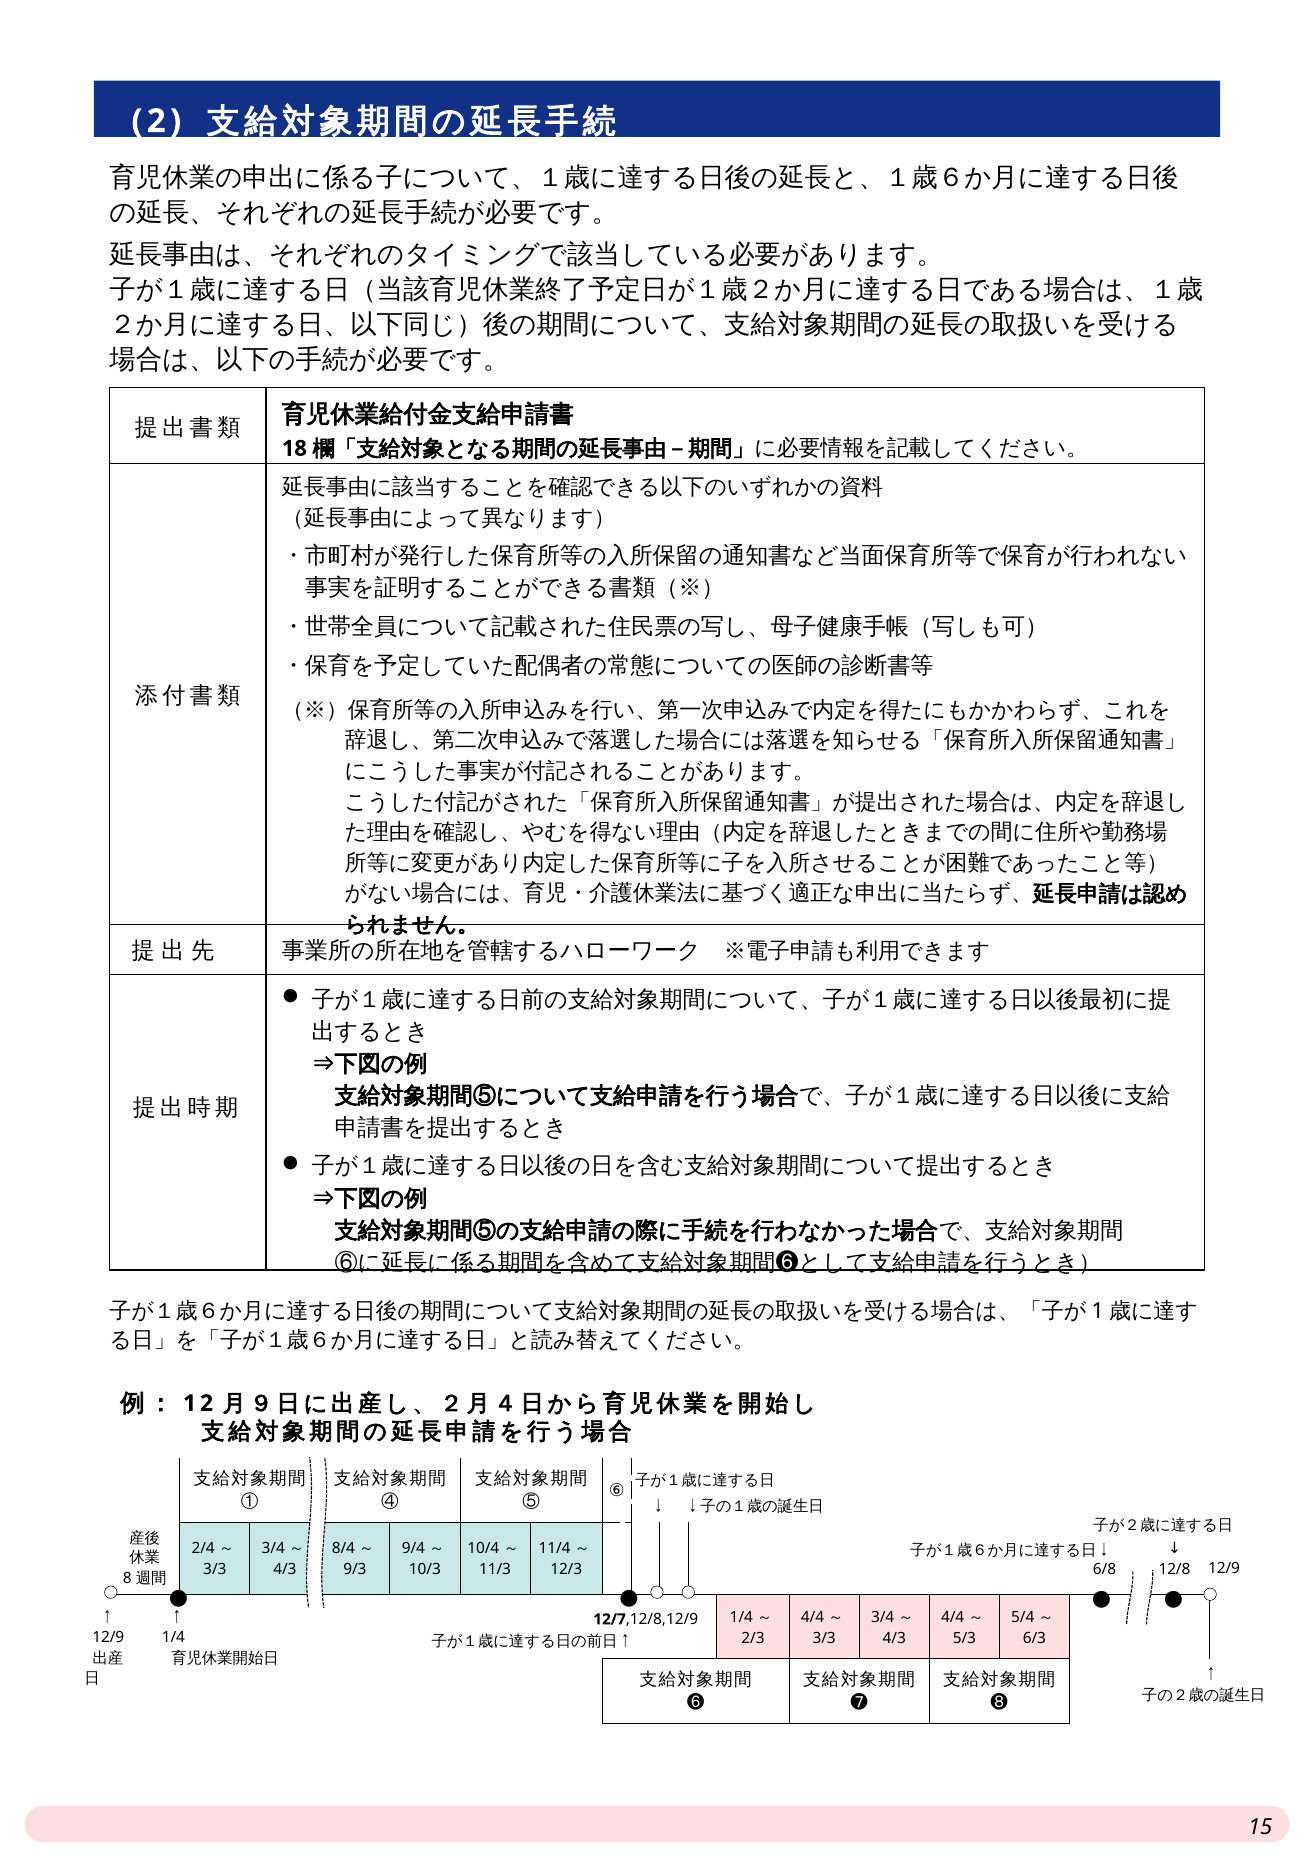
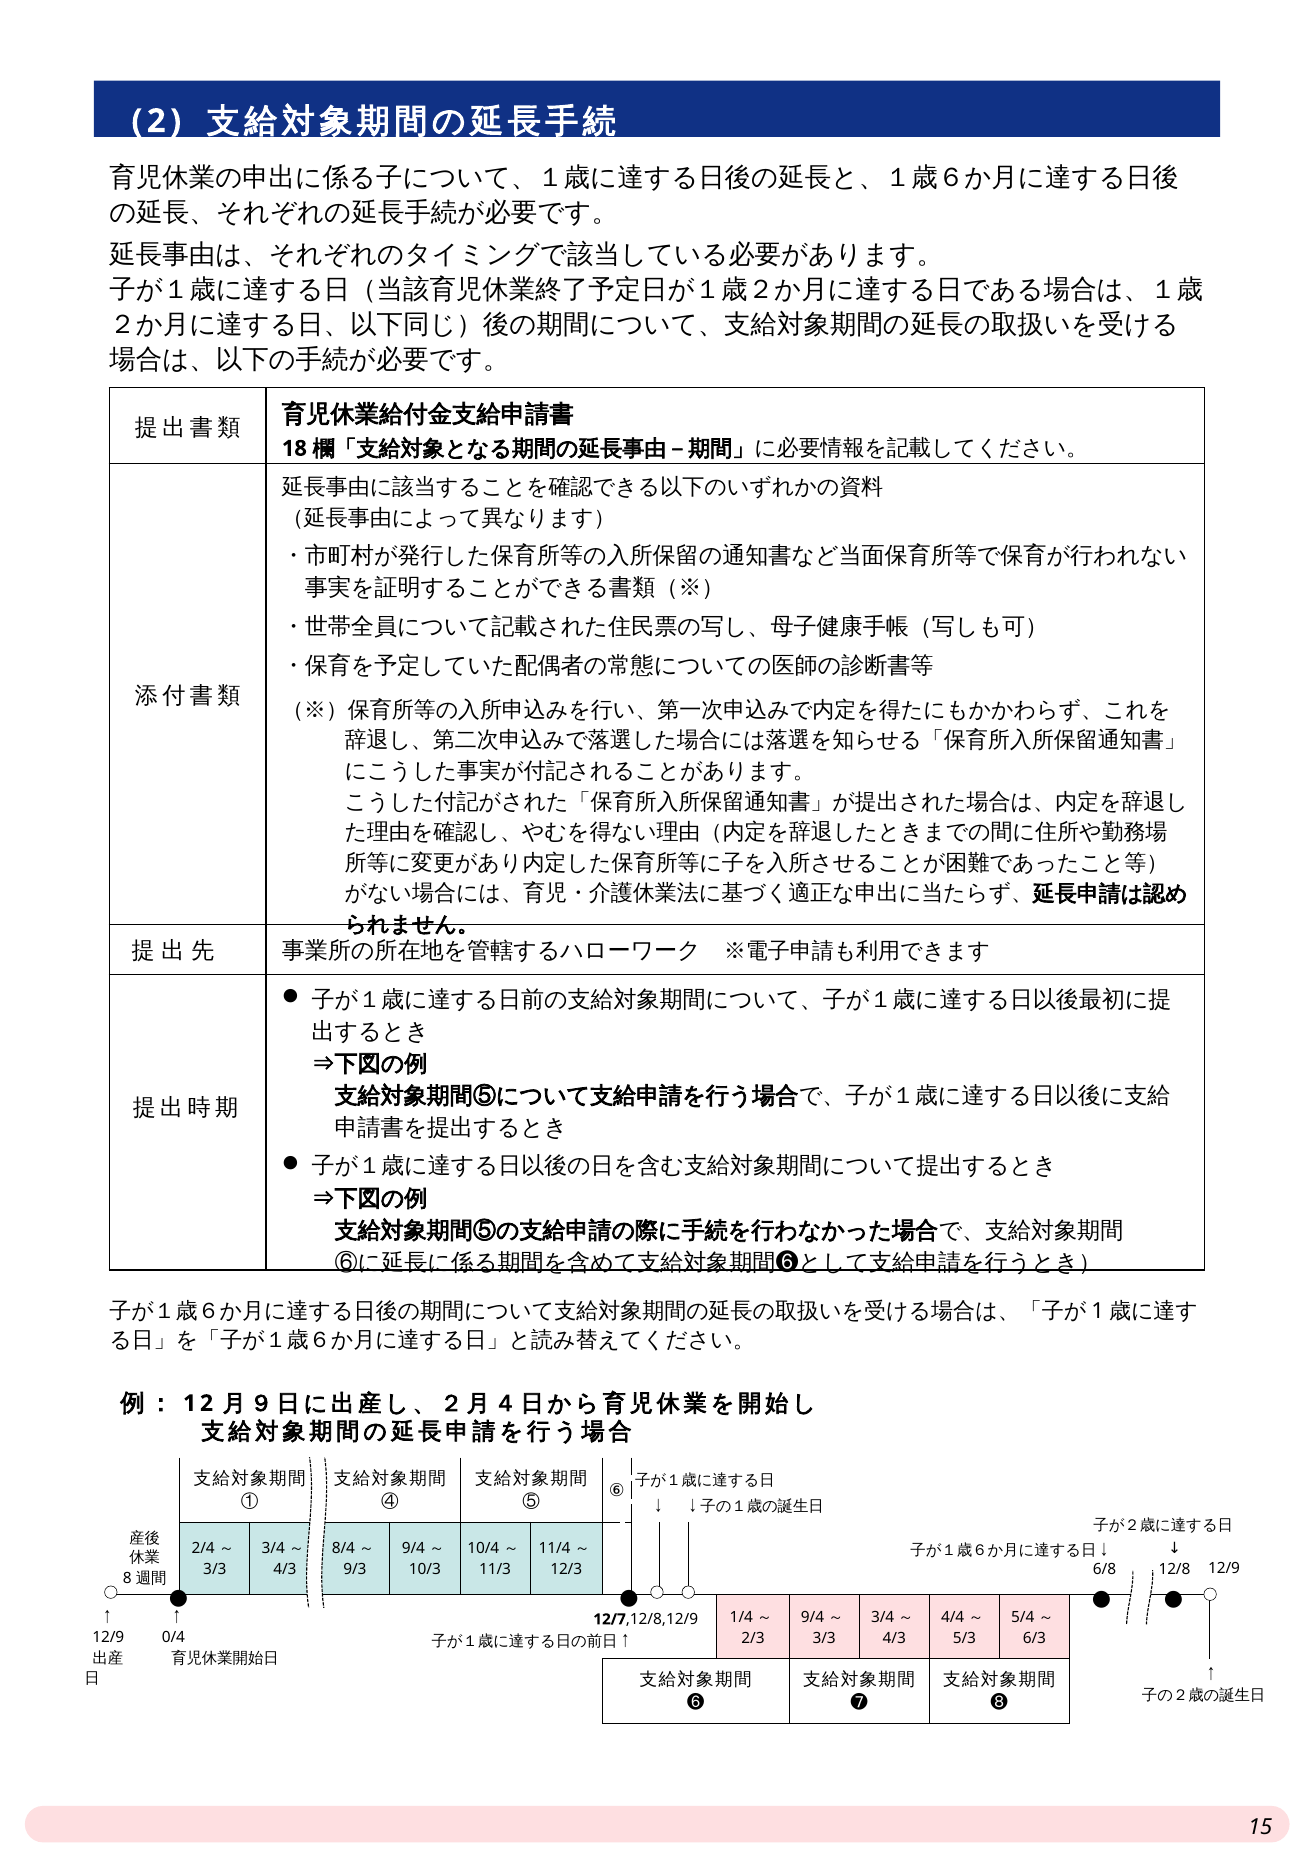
4/4 at (813, 1617): 4/4 -> 9/4
1/4 at (173, 1638): 1/4 -> 0/4
